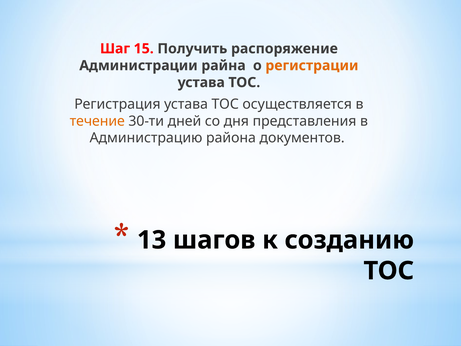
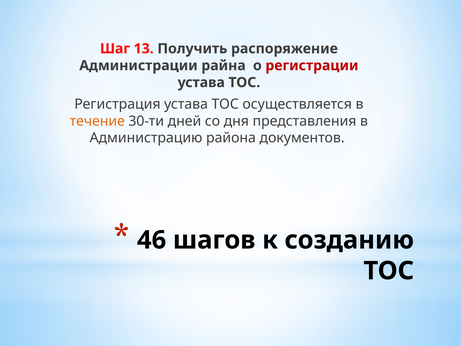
15: 15 -> 13
регистрации colour: orange -> red
13: 13 -> 46
